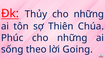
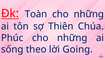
Thủy: Thủy -> Toàn
